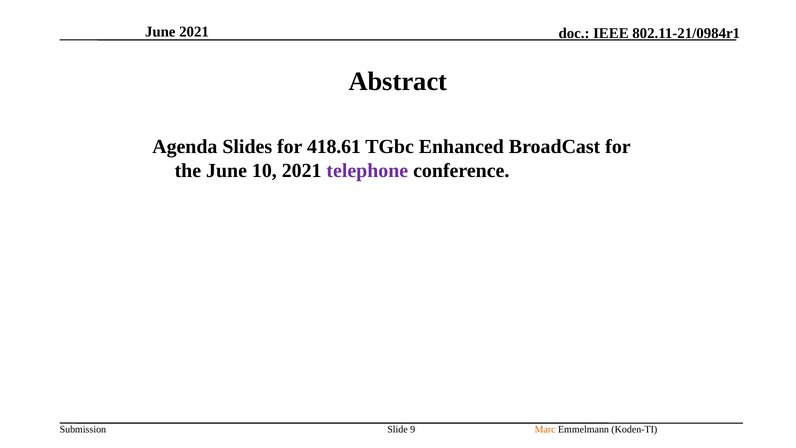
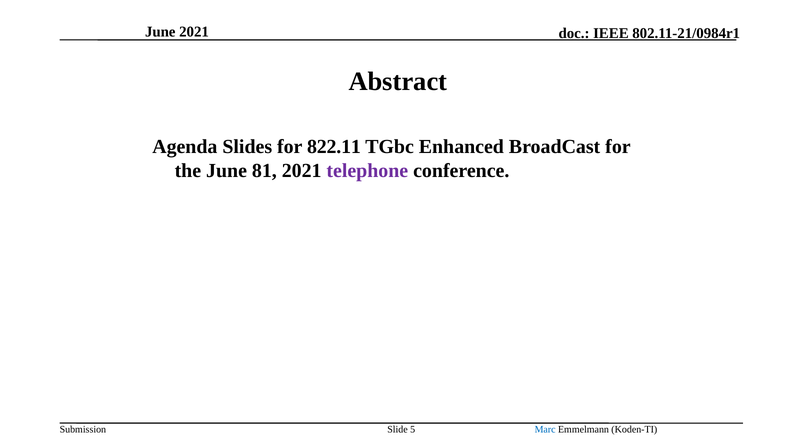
418.61: 418.61 -> 822.11
10: 10 -> 81
9: 9 -> 5
Marc colour: orange -> blue
